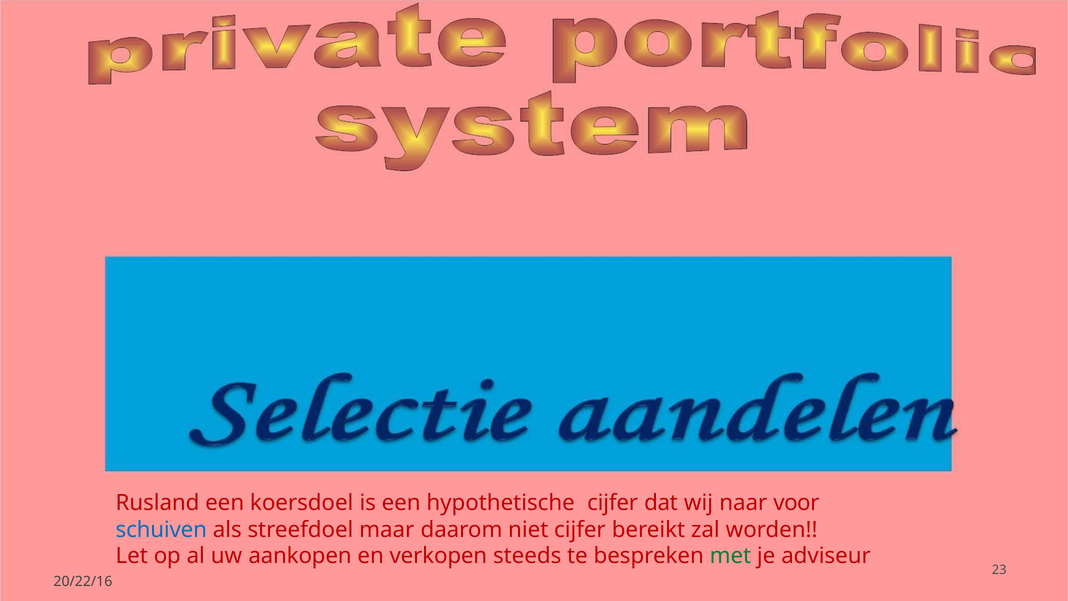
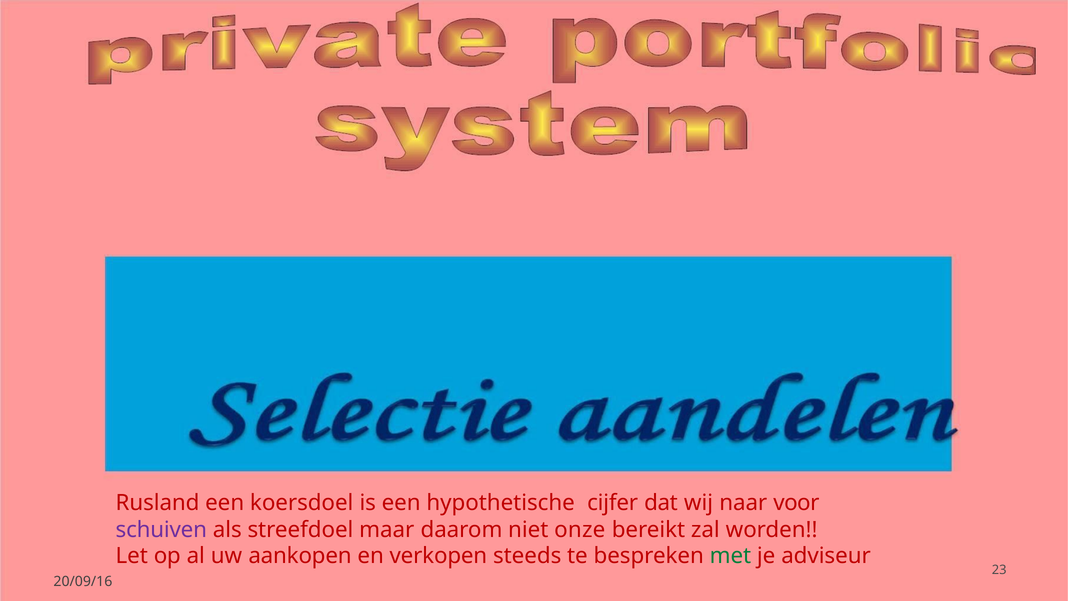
schuiven colour: blue -> purple
niet cijfer: cijfer -> onze
20/22/16: 20/22/16 -> 20/09/16
